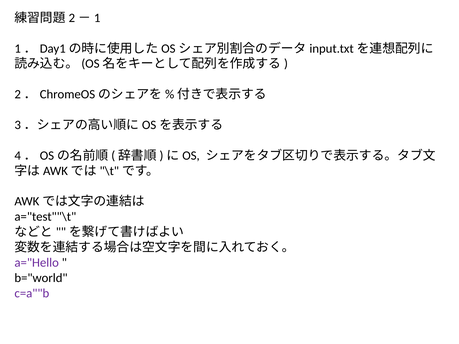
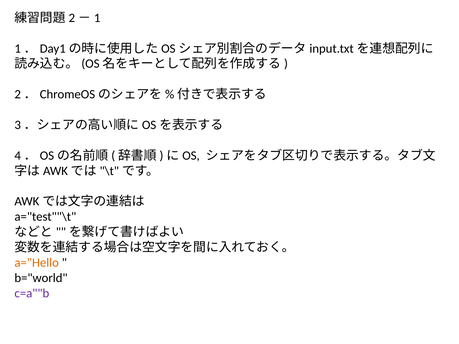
a="Hello colour: purple -> orange
